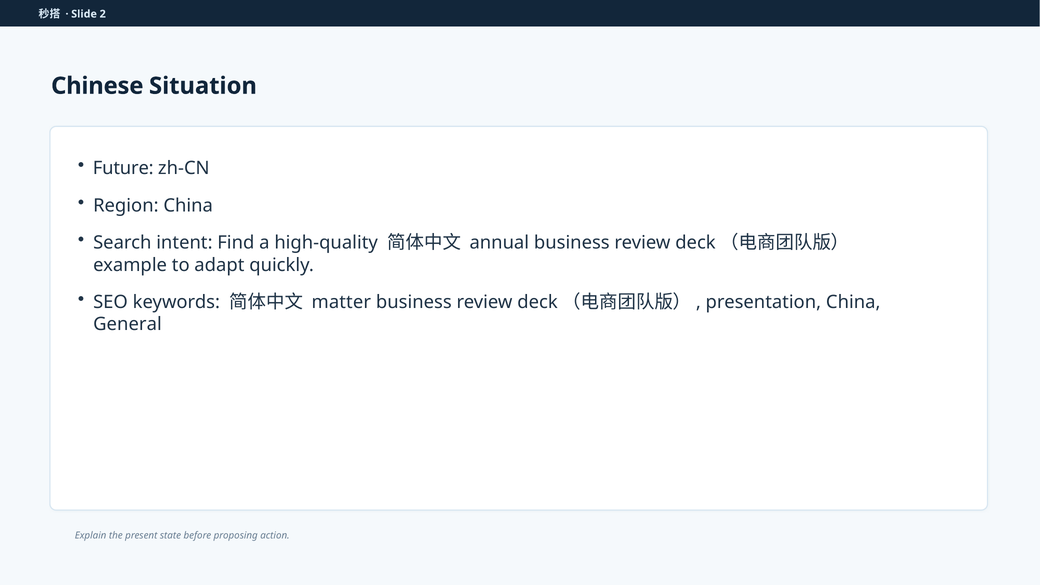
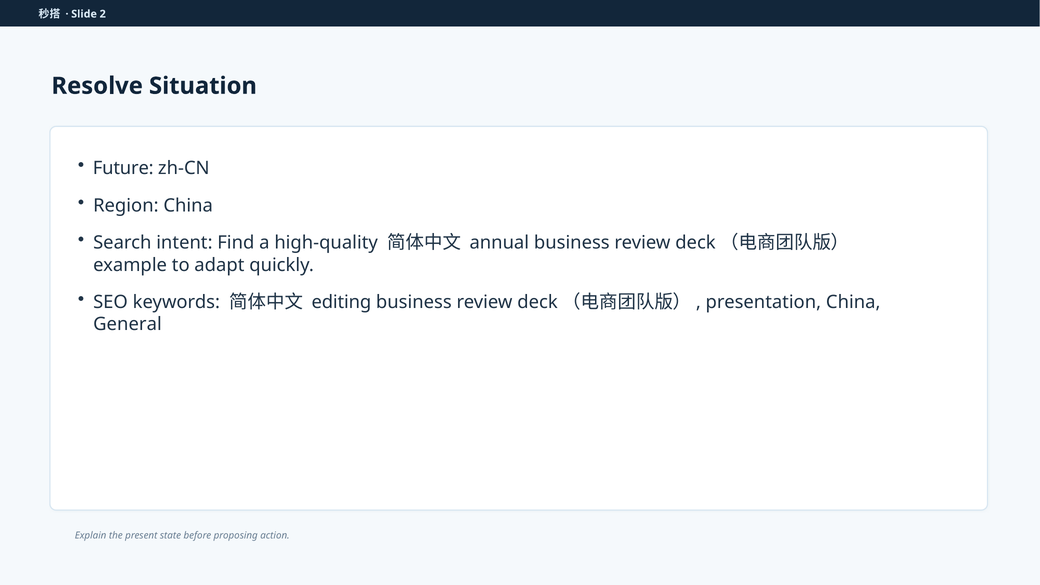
Chinese: Chinese -> Resolve
matter: matter -> editing
